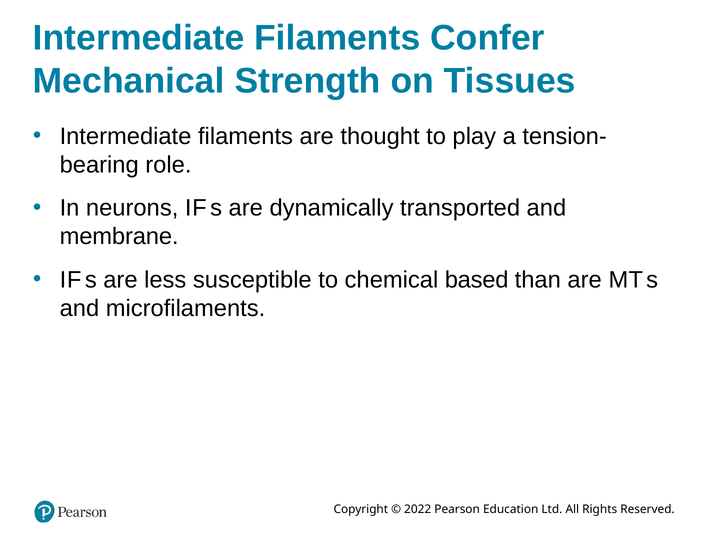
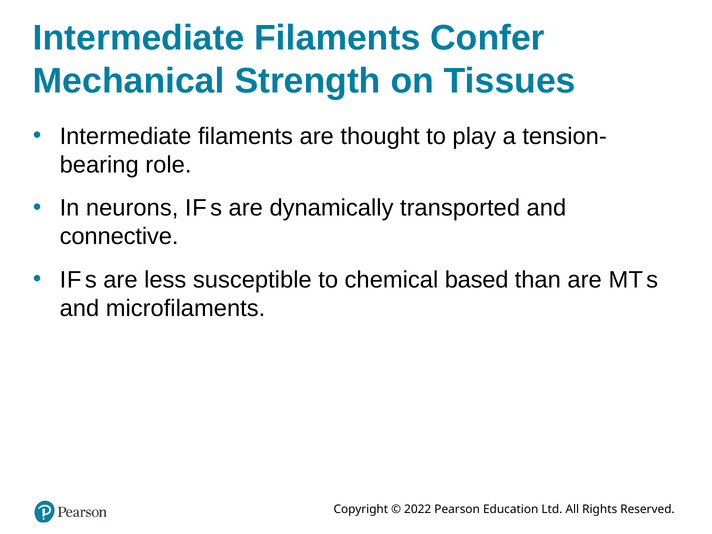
membrane: membrane -> connective
